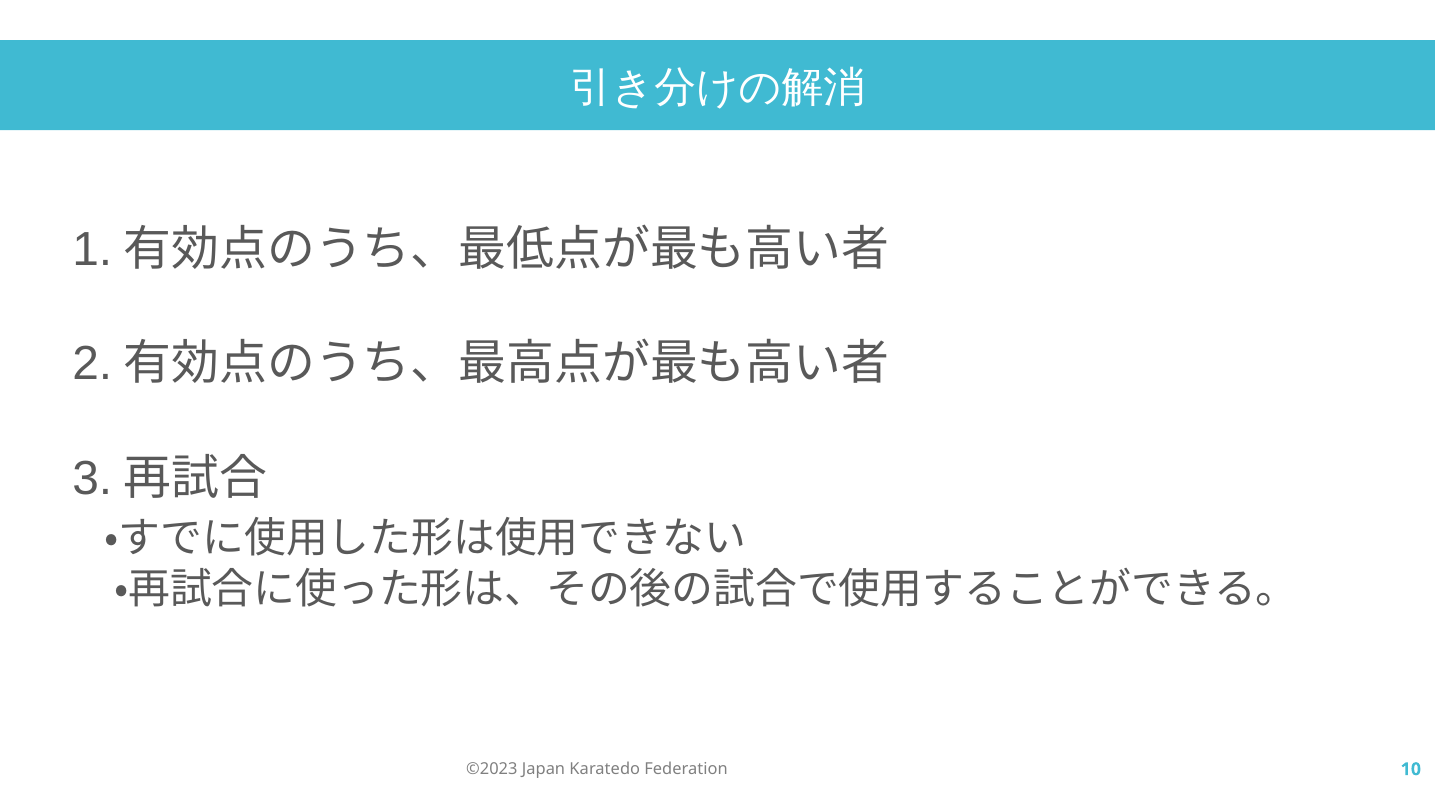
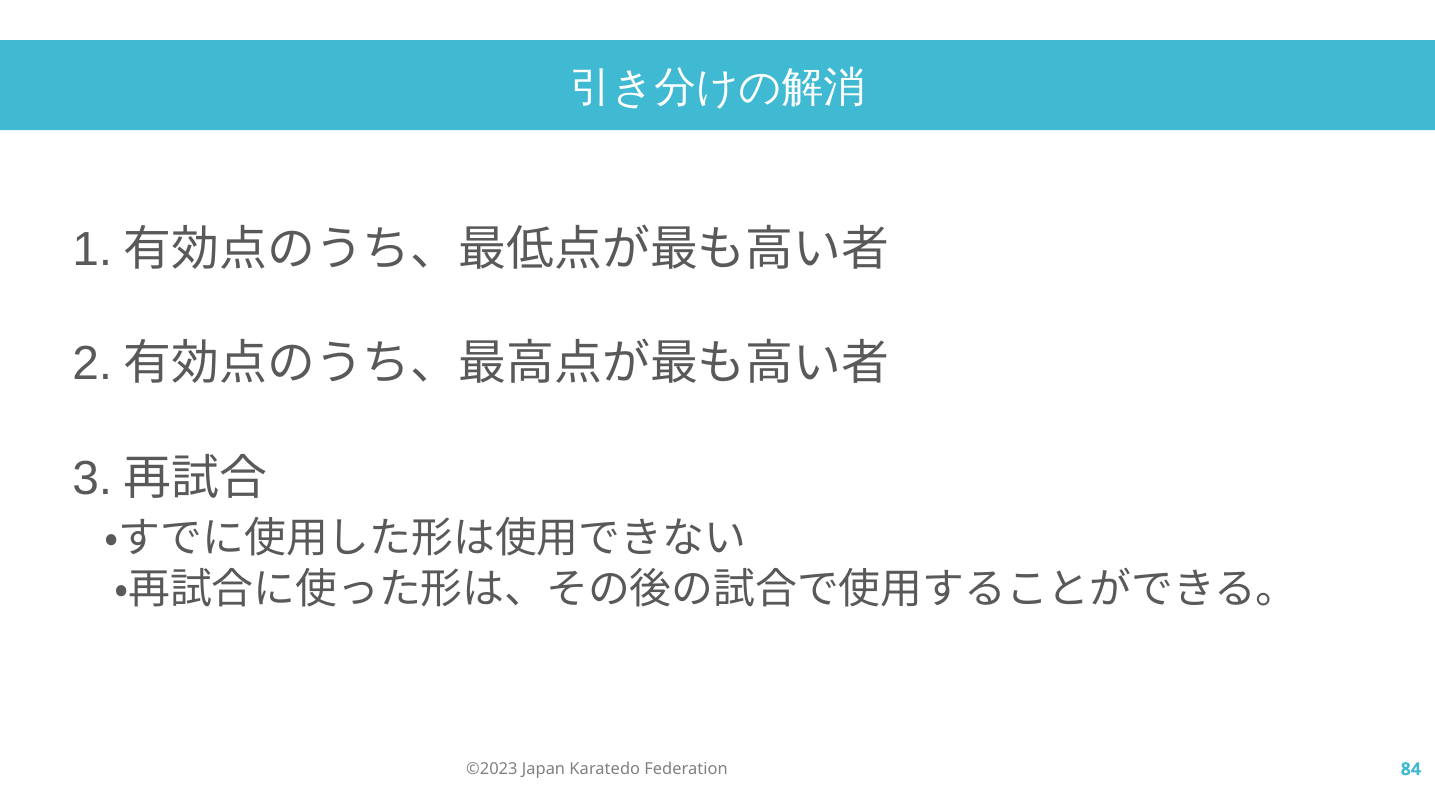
10: 10 -> 84
